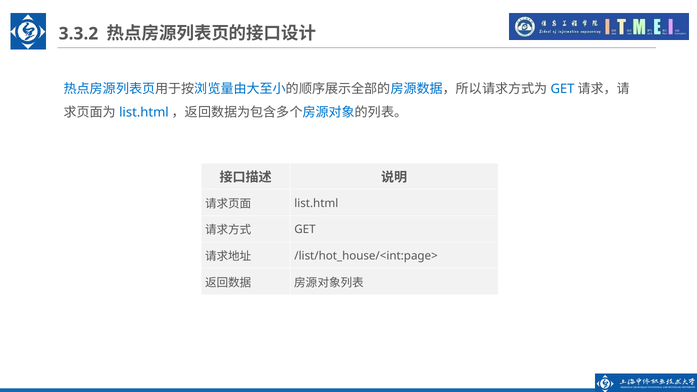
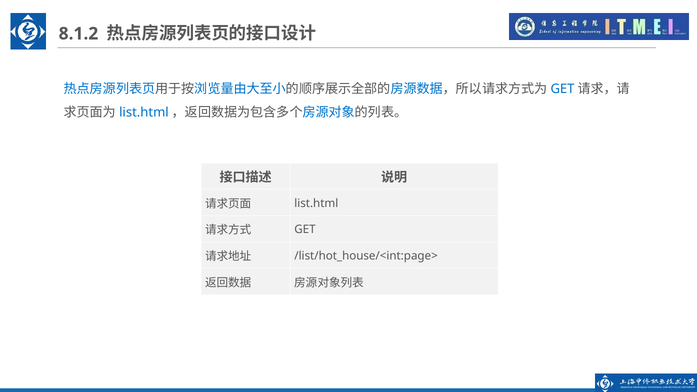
3.3.2: 3.3.2 -> 8.1.2
